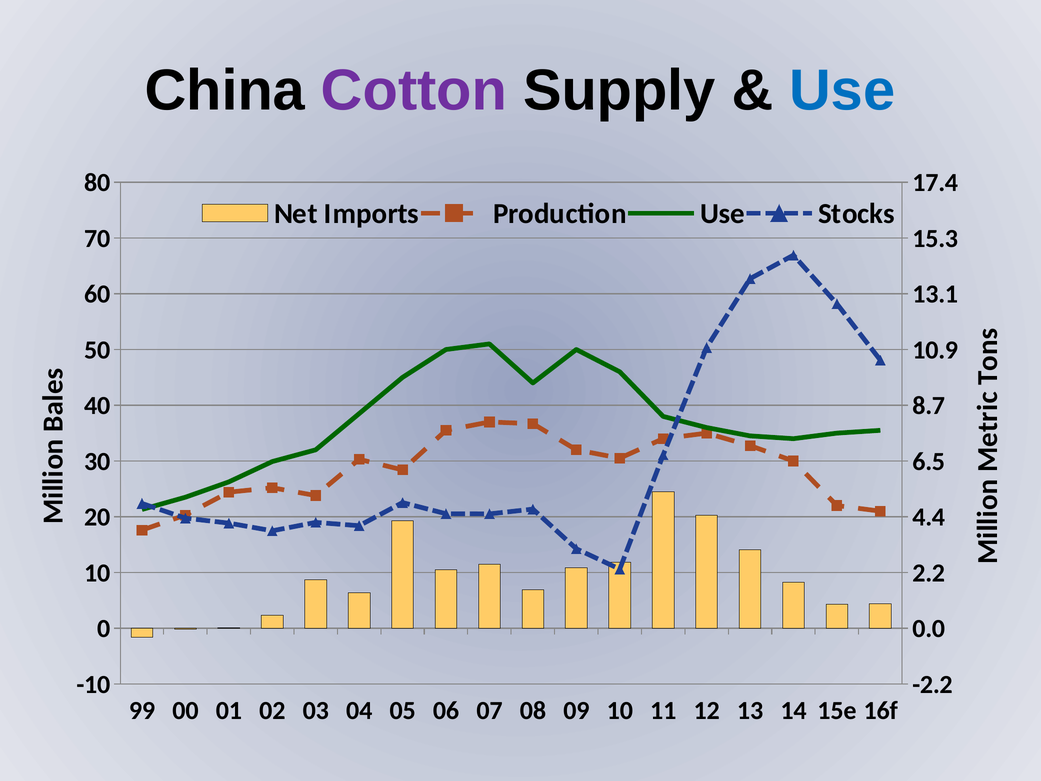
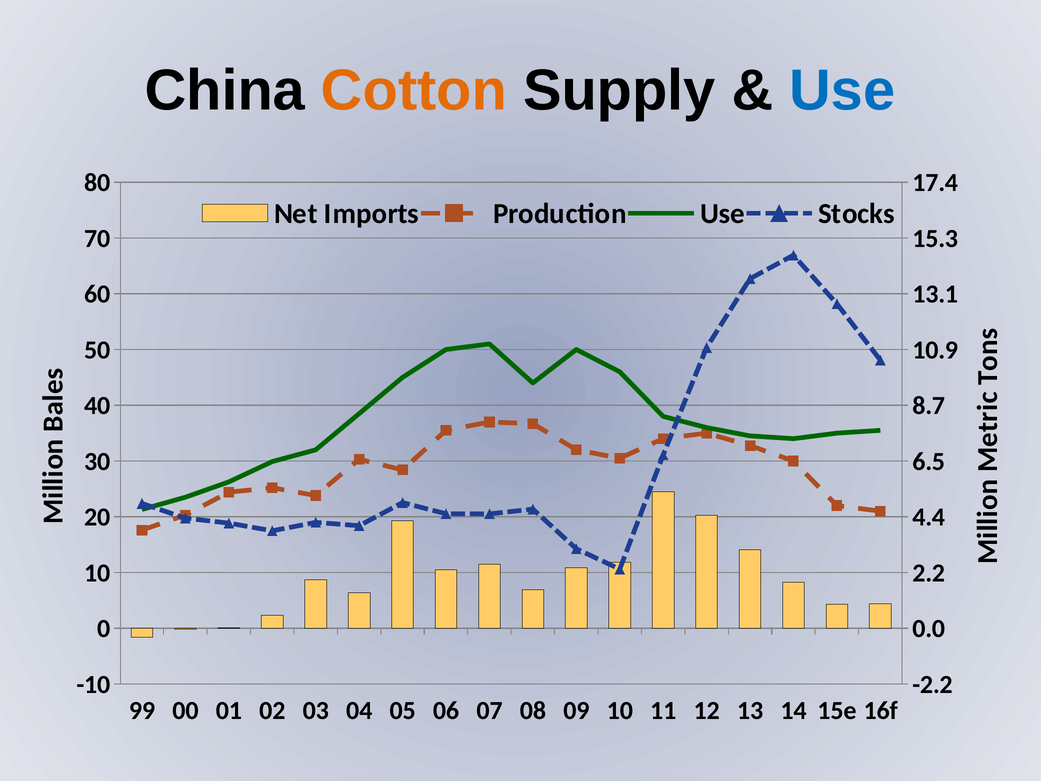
Cotton colour: purple -> orange
